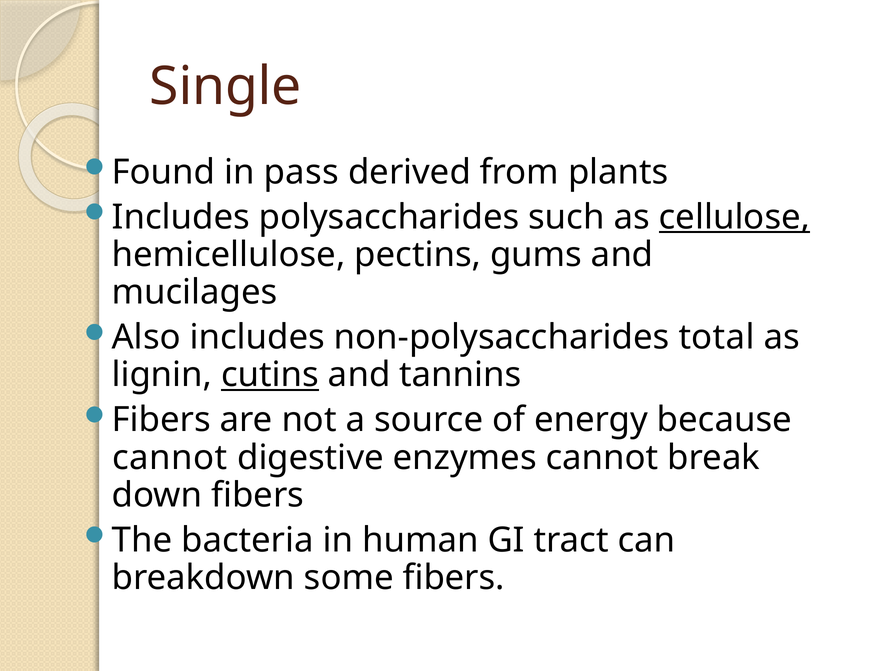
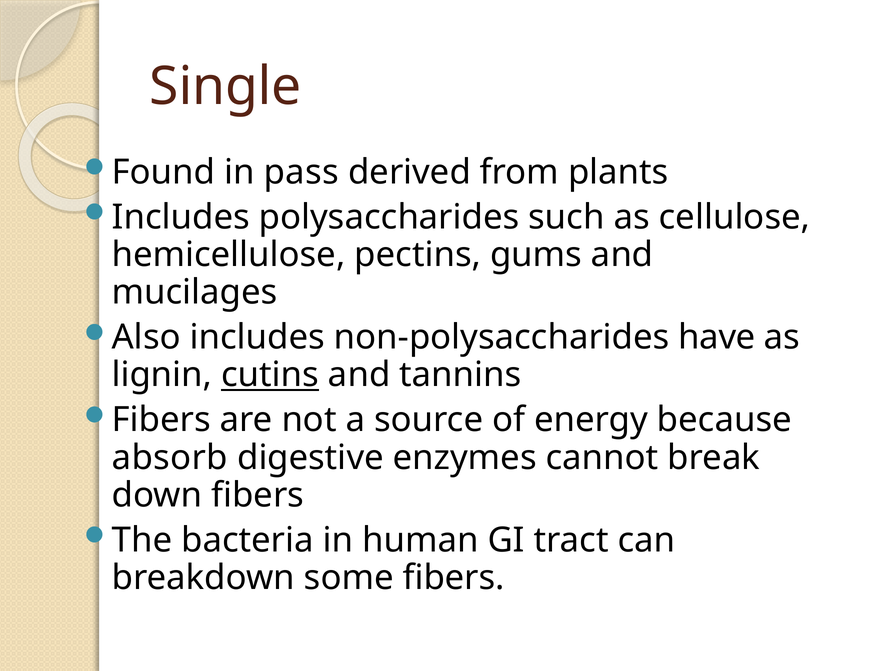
cellulose underline: present -> none
total: total -> have
cannot at (170, 458): cannot -> absorb
